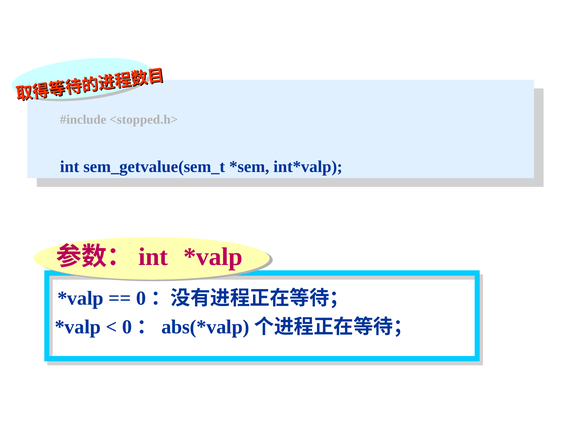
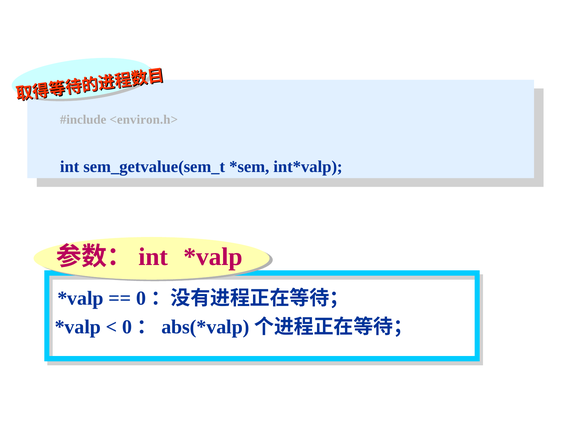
<stopped.h>: <stopped.h> -> <environ.h>
